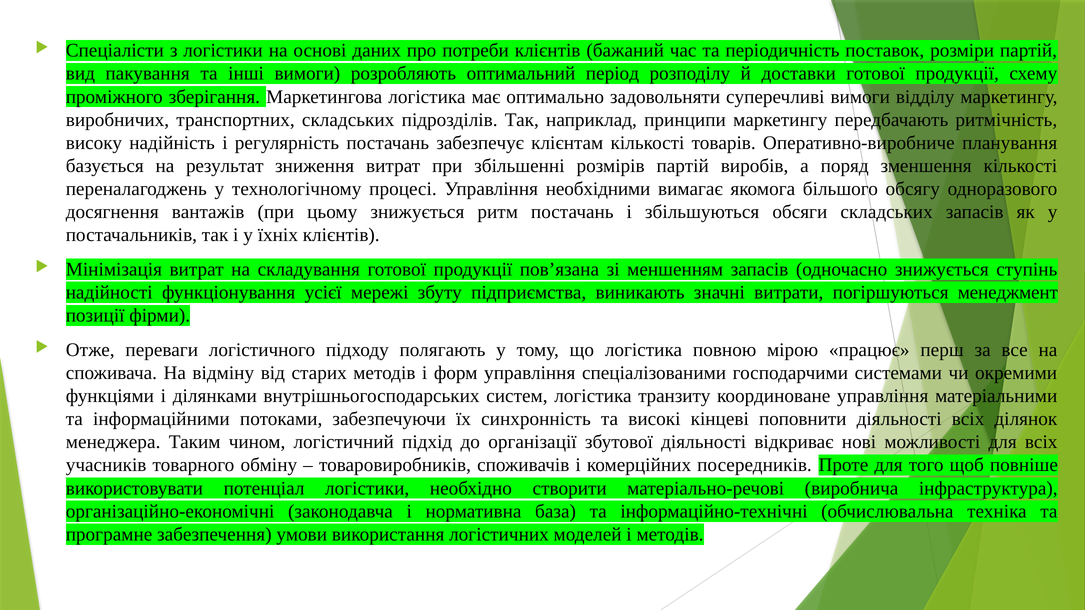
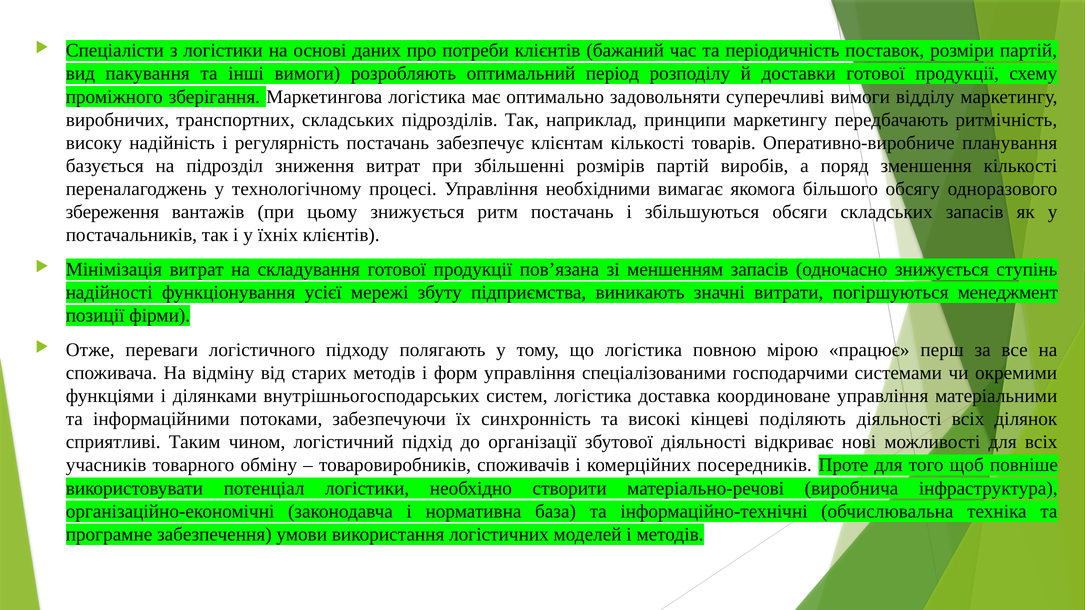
результат: результат -> підрозділ
досягнення: досягнення -> збереження
транзиту: транзиту -> доставка
поповнити: поповнити -> поділяють
менеджера: менеджера -> сприятливі
